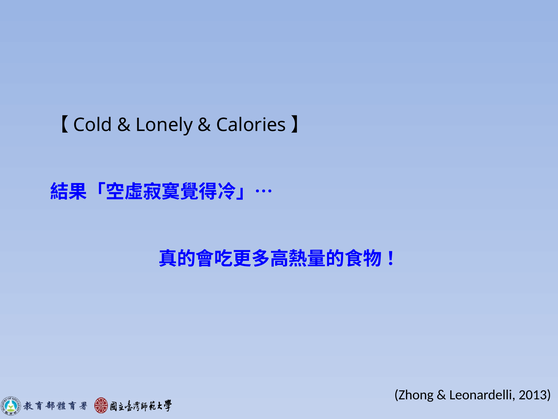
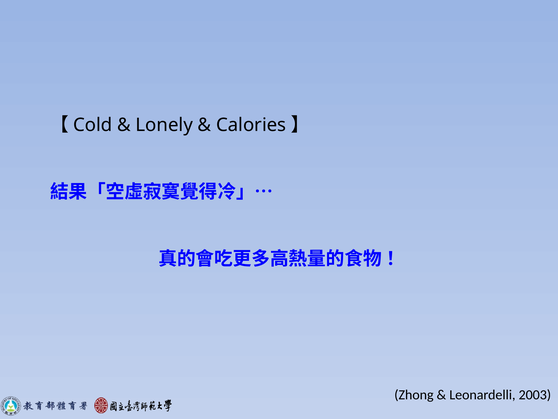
2013: 2013 -> 2003
